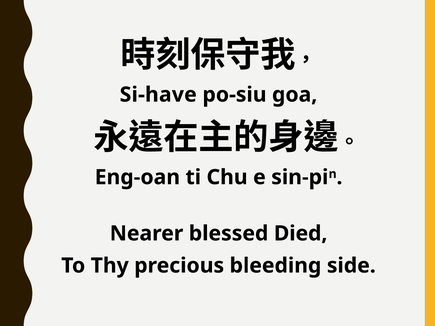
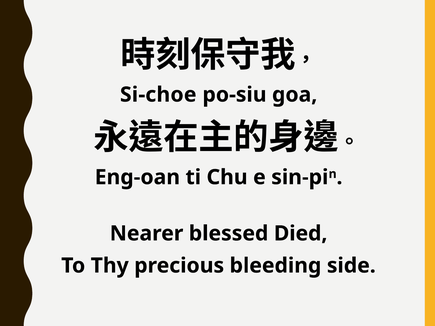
Si-have: Si-have -> Si-choe
